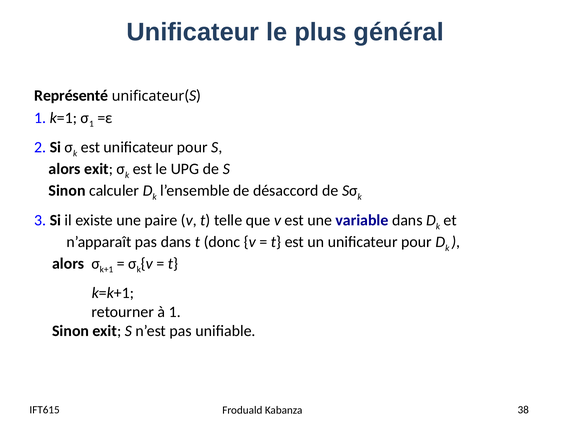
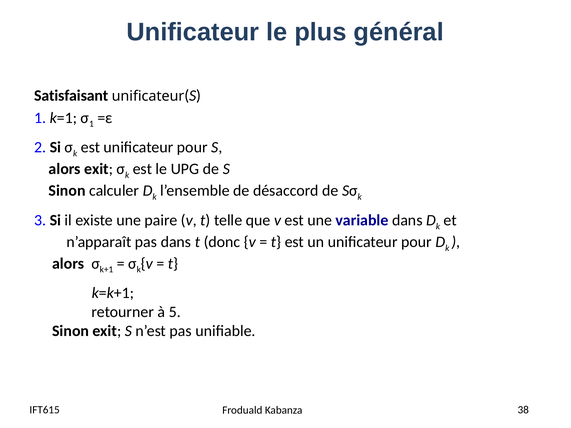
Représenté: Représenté -> Satisfaisant
à 1: 1 -> 5
